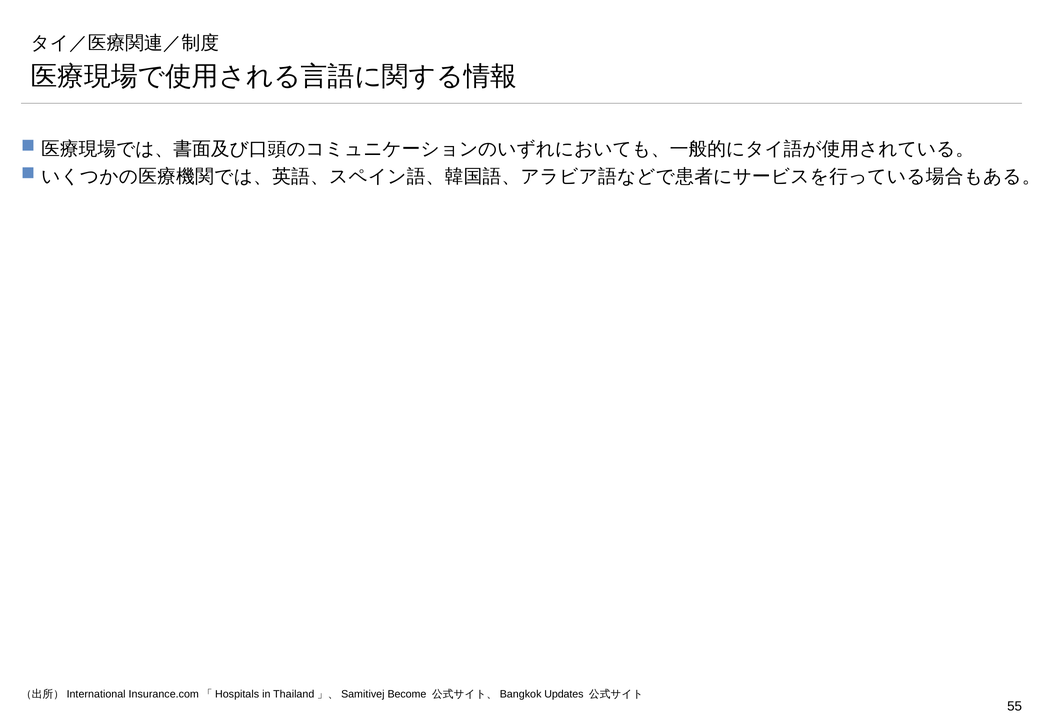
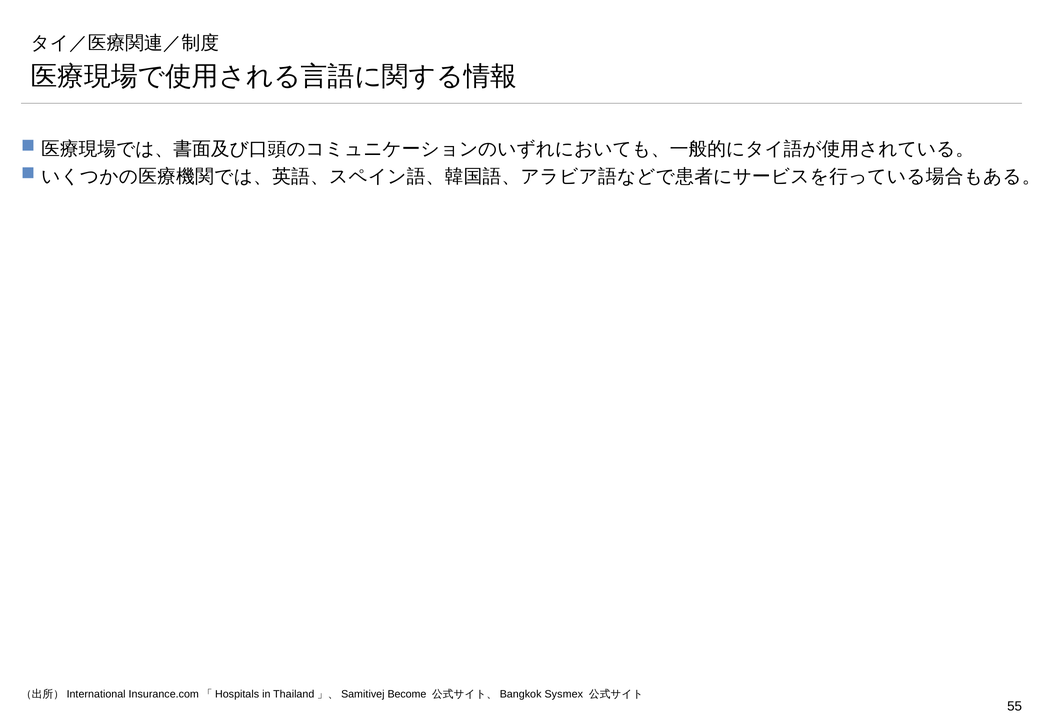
Updates: Updates -> Sysmex
